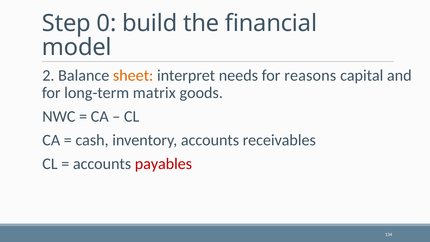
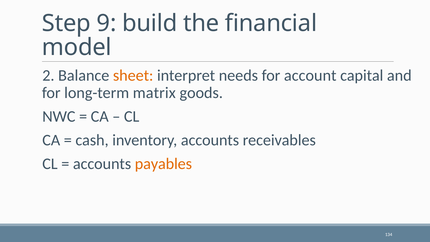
0: 0 -> 9
reasons: reasons -> account
payables colour: red -> orange
